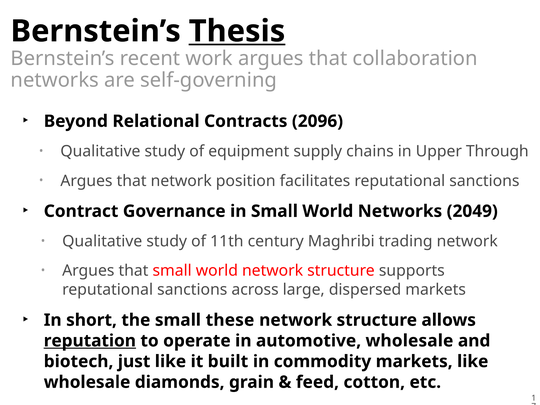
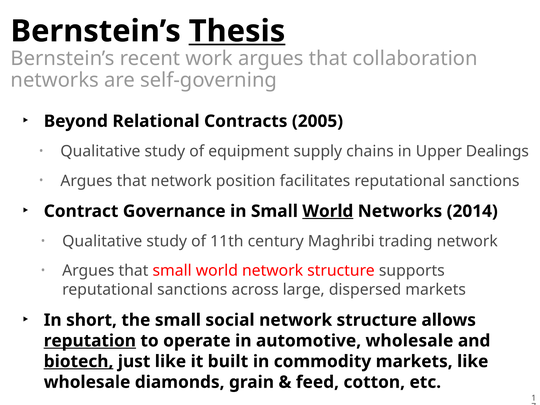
2096: 2096 -> 2005
Through: Through -> Dealings
World at (328, 211) underline: none -> present
2049: 2049 -> 2014
these: these -> social
biotech underline: none -> present
